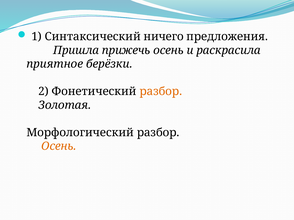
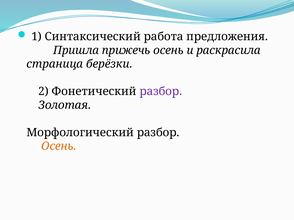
ничего: ничего -> работа
приятное: приятное -> страница
разбор at (161, 92) colour: orange -> purple
